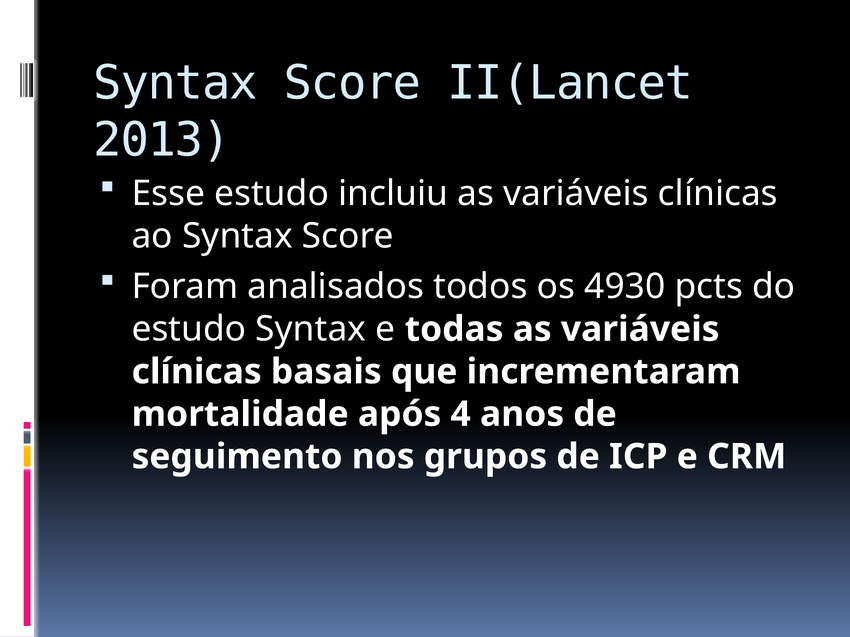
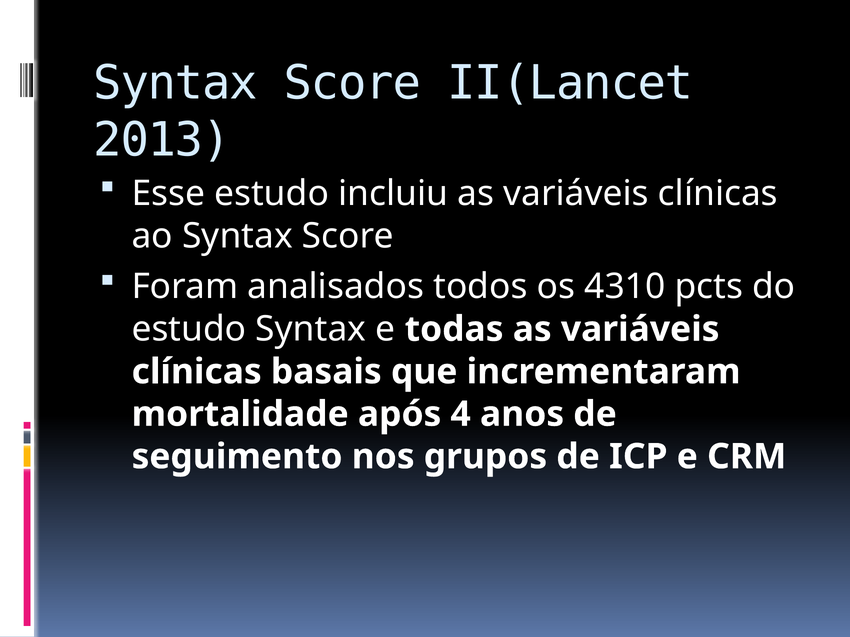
4930: 4930 -> 4310
